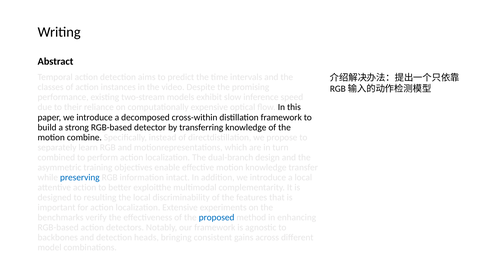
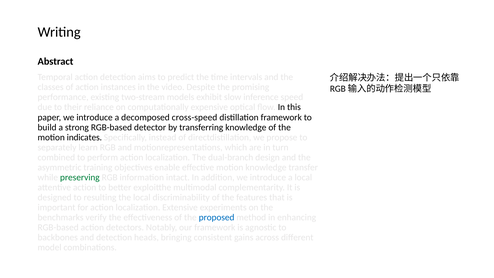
cross-within: cross-within -> cross-speed
combine: combine -> indicates
preserving colour: blue -> green
